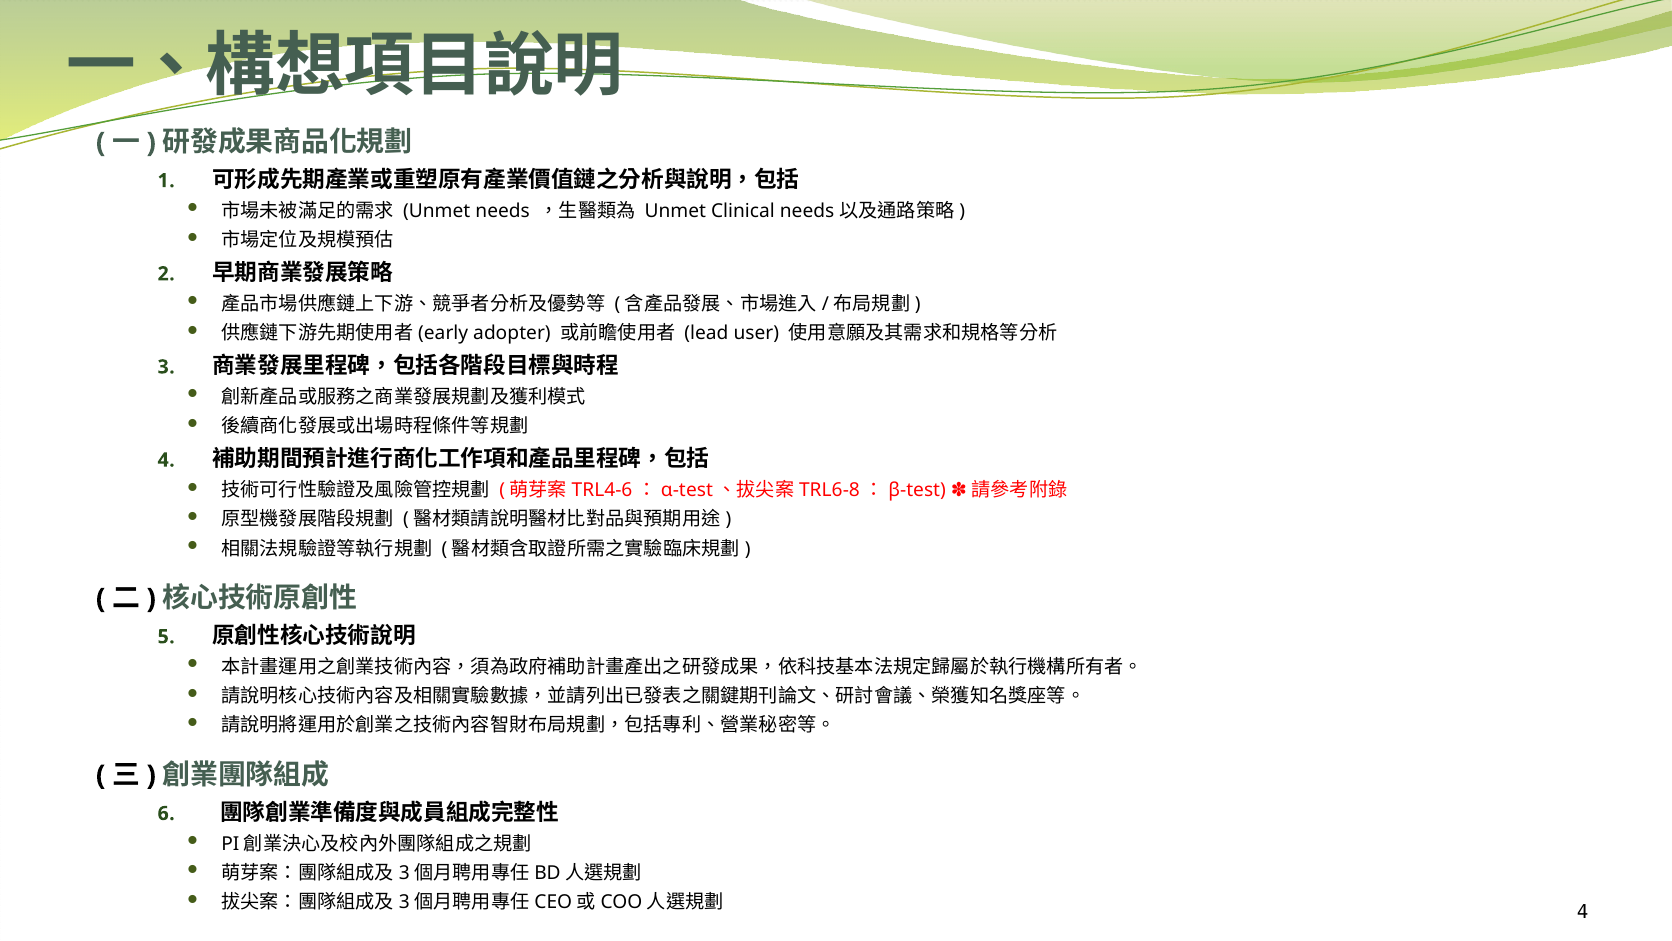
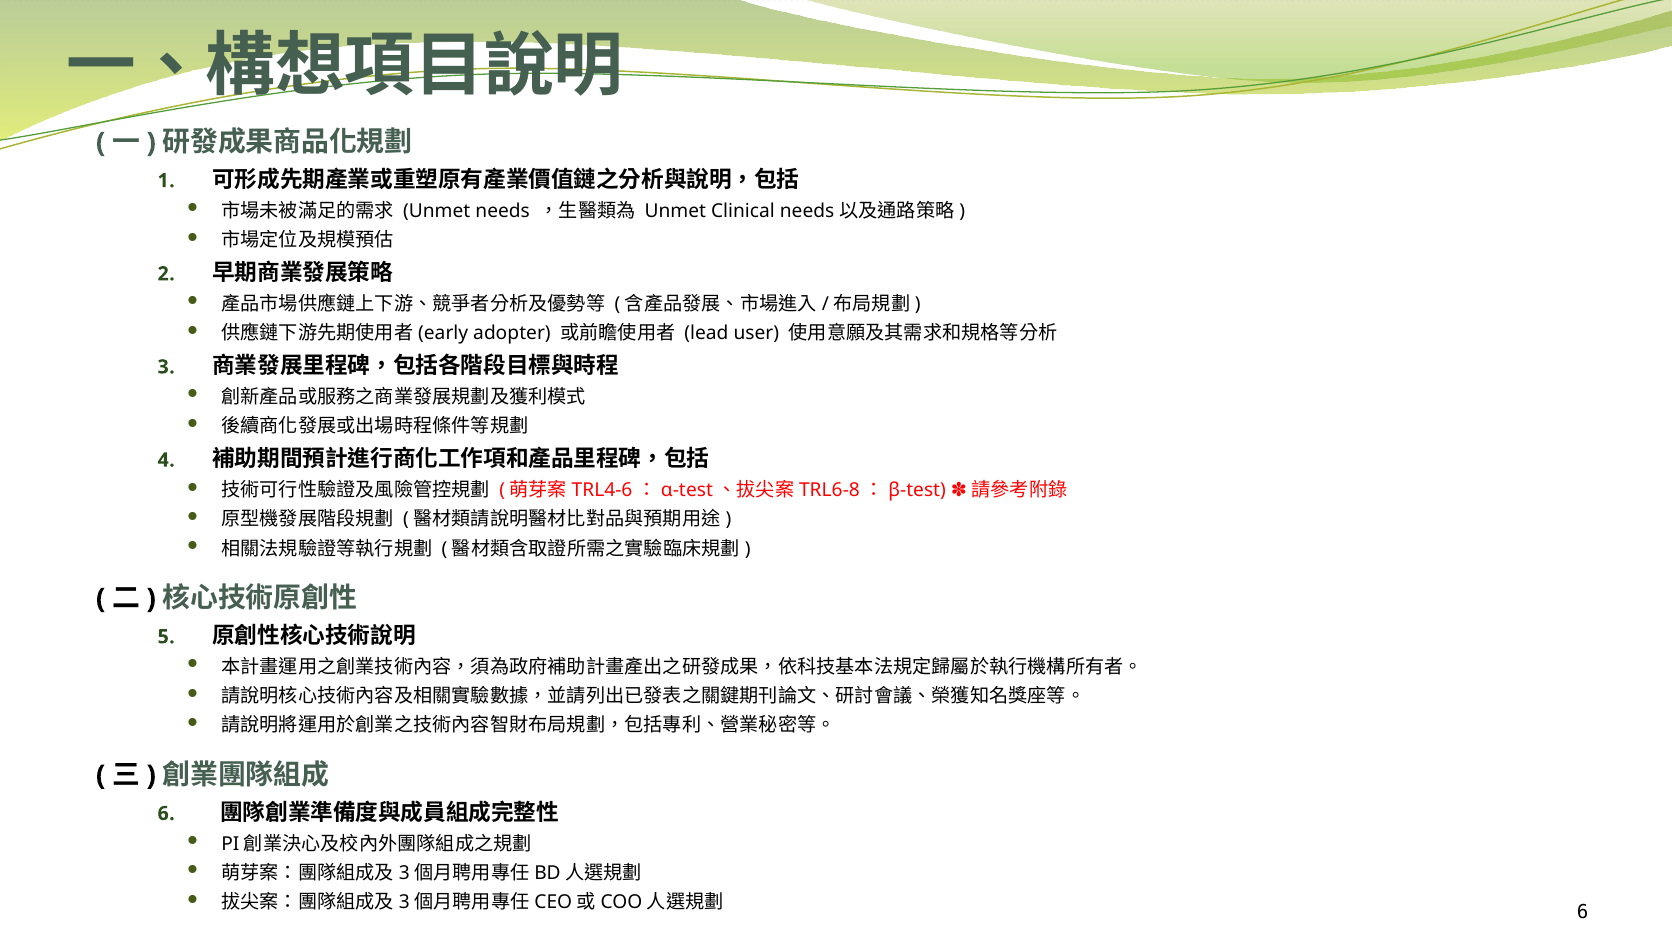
4 at (1583, 912): 4 -> 6
